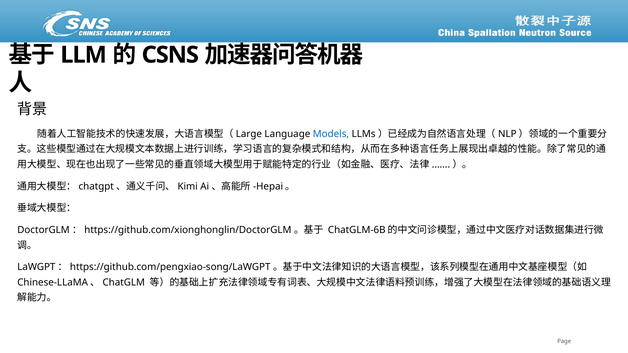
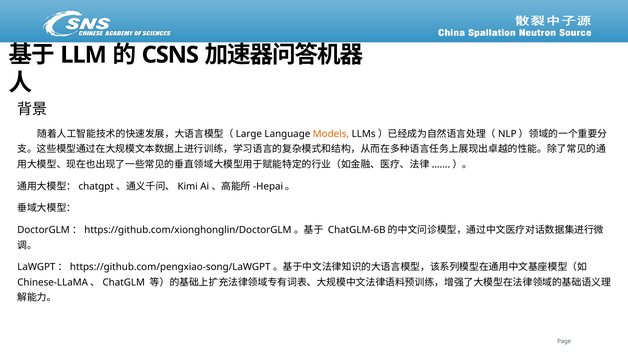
Models colour: blue -> orange
